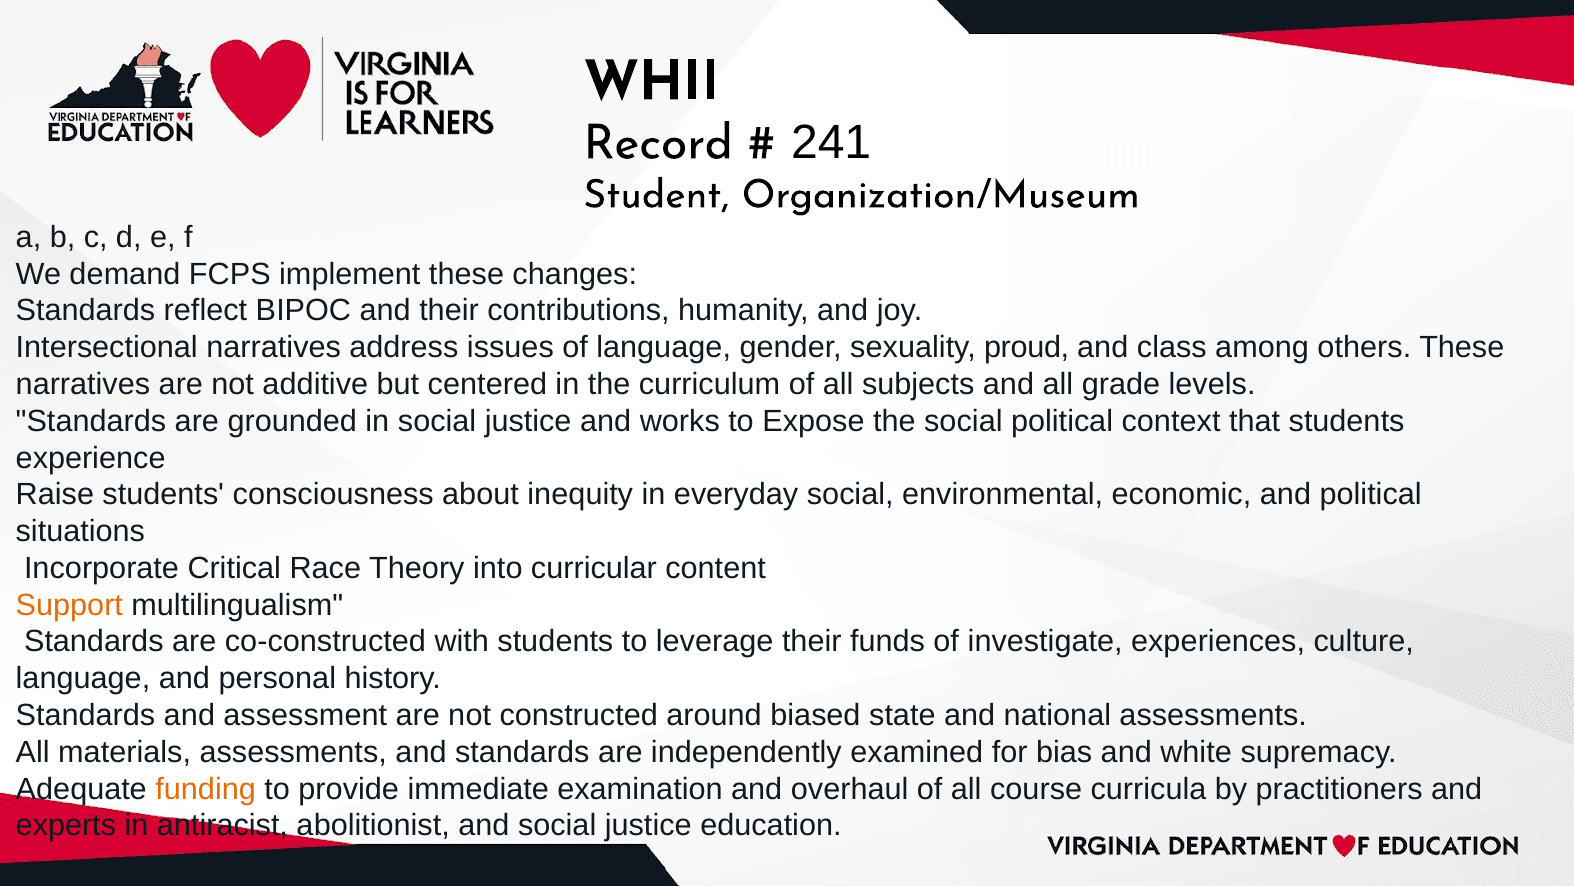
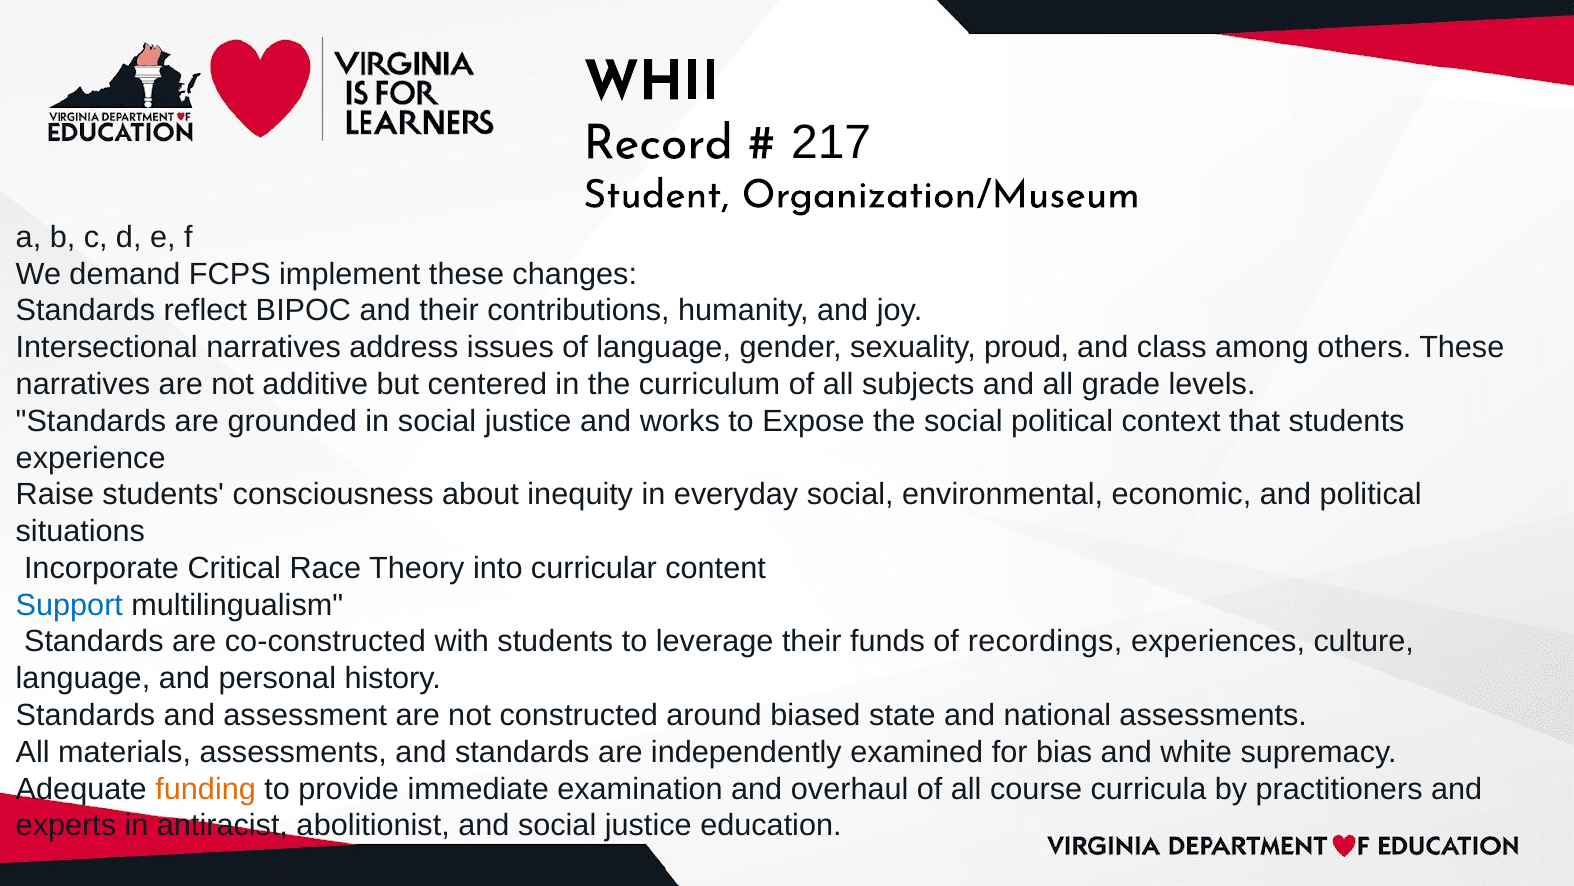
241: 241 -> 217
Support colour: orange -> blue
investigate: investigate -> recordings
